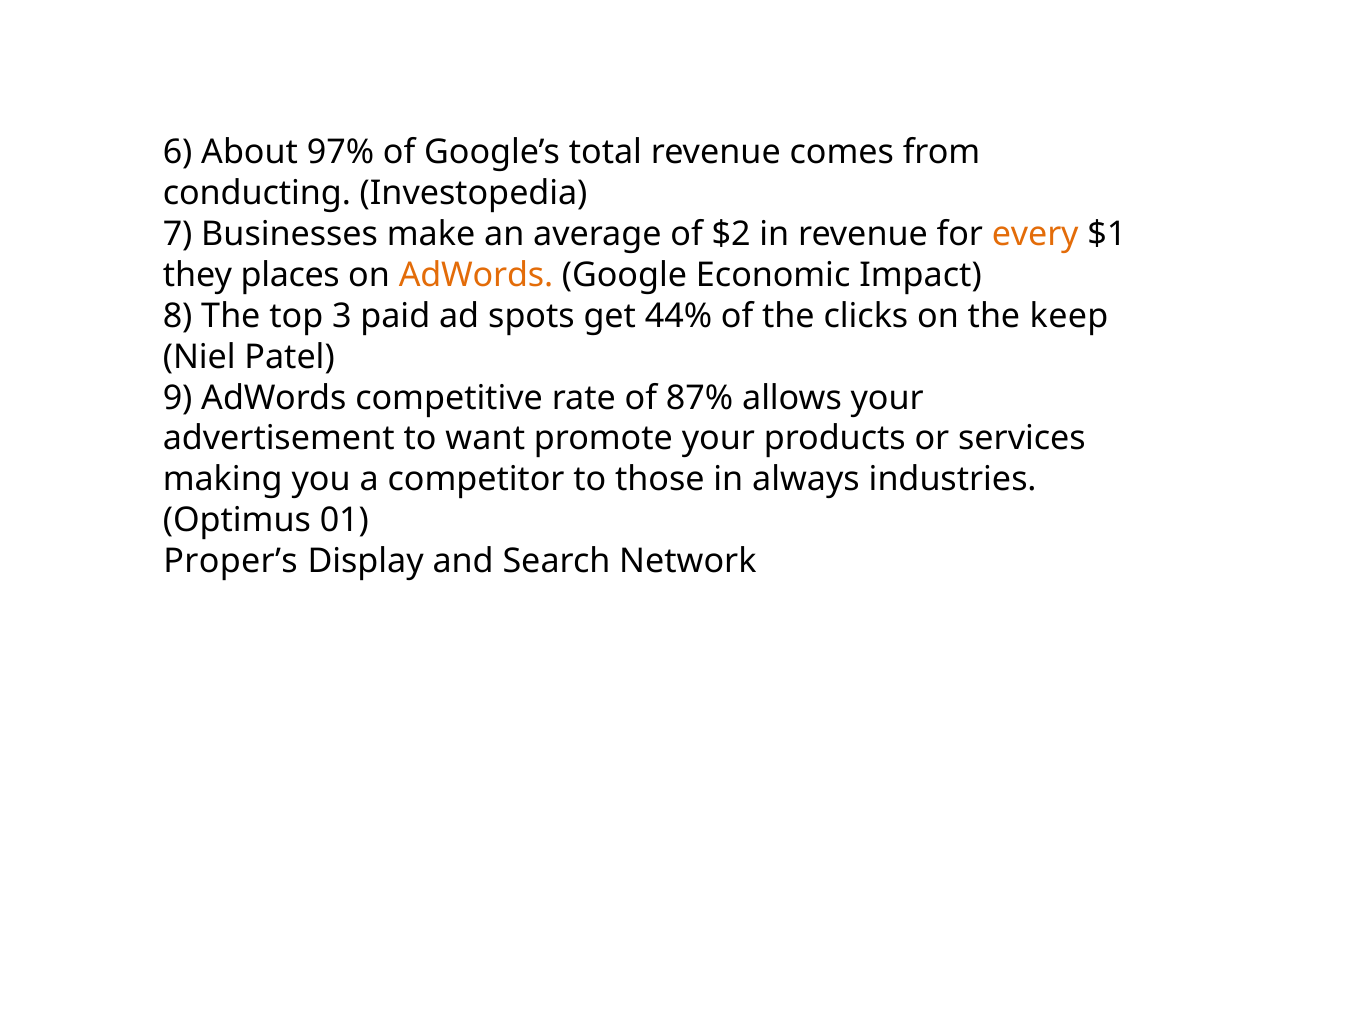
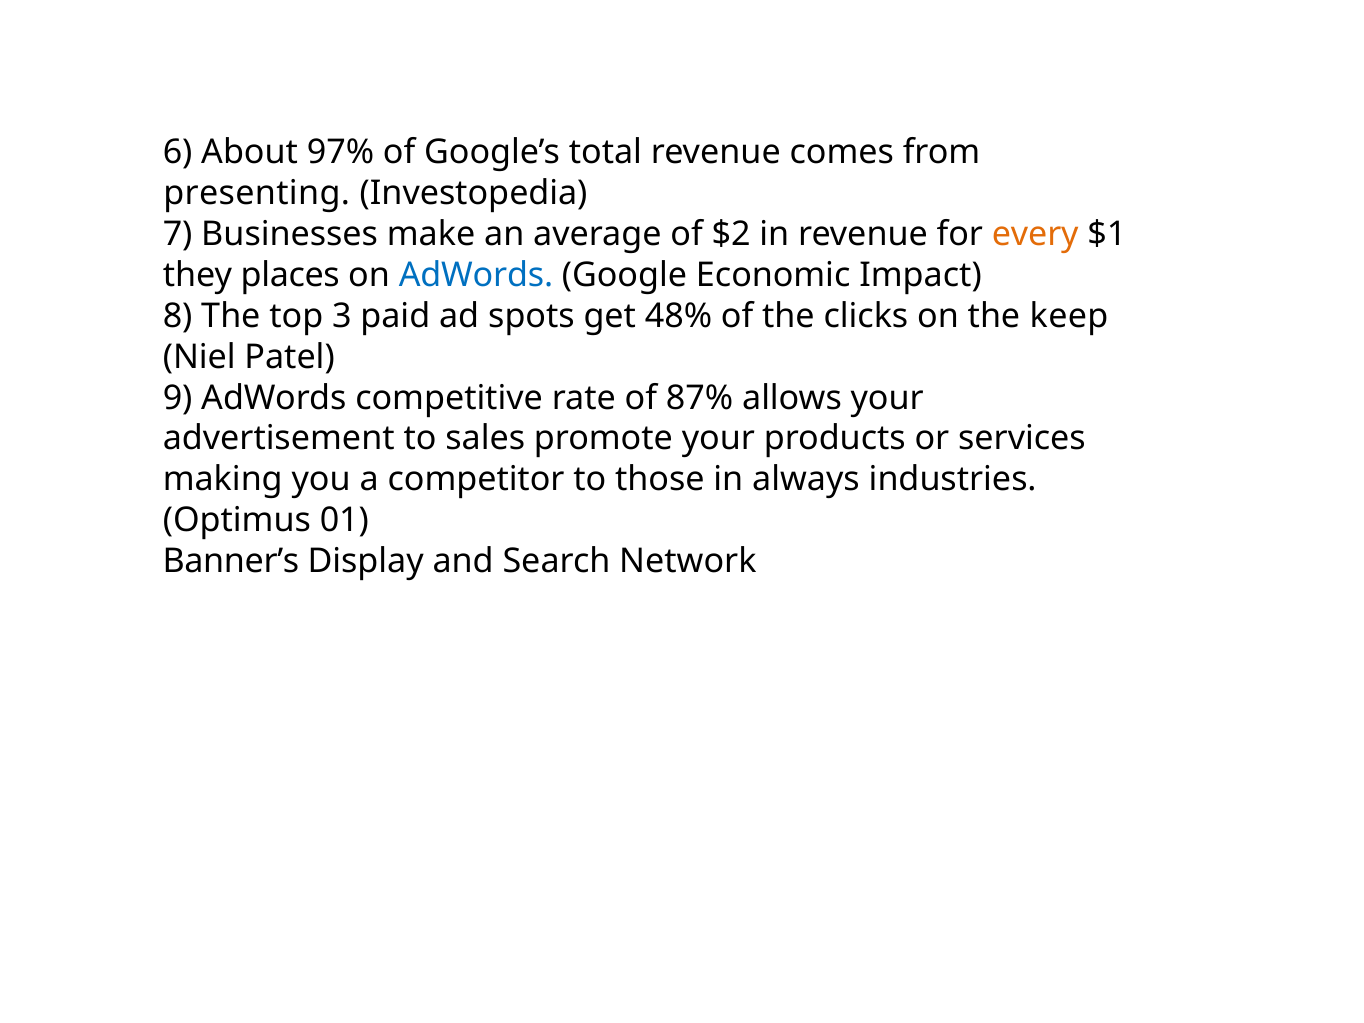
conducting: conducting -> presenting
AdWords at (476, 275) colour: orange -> blue
44%: 44% -> 48%
want: want -> sales
Proper’s: Proper’s -> Banner’s
